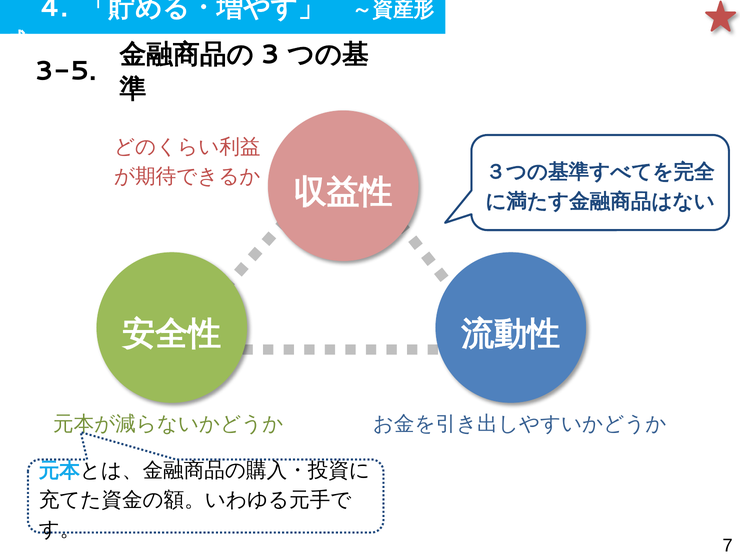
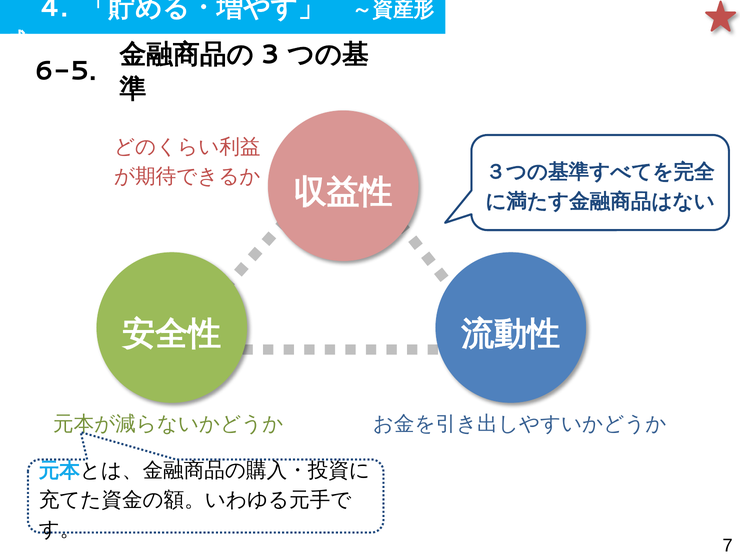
3-5: 3-5 -> 6-5
